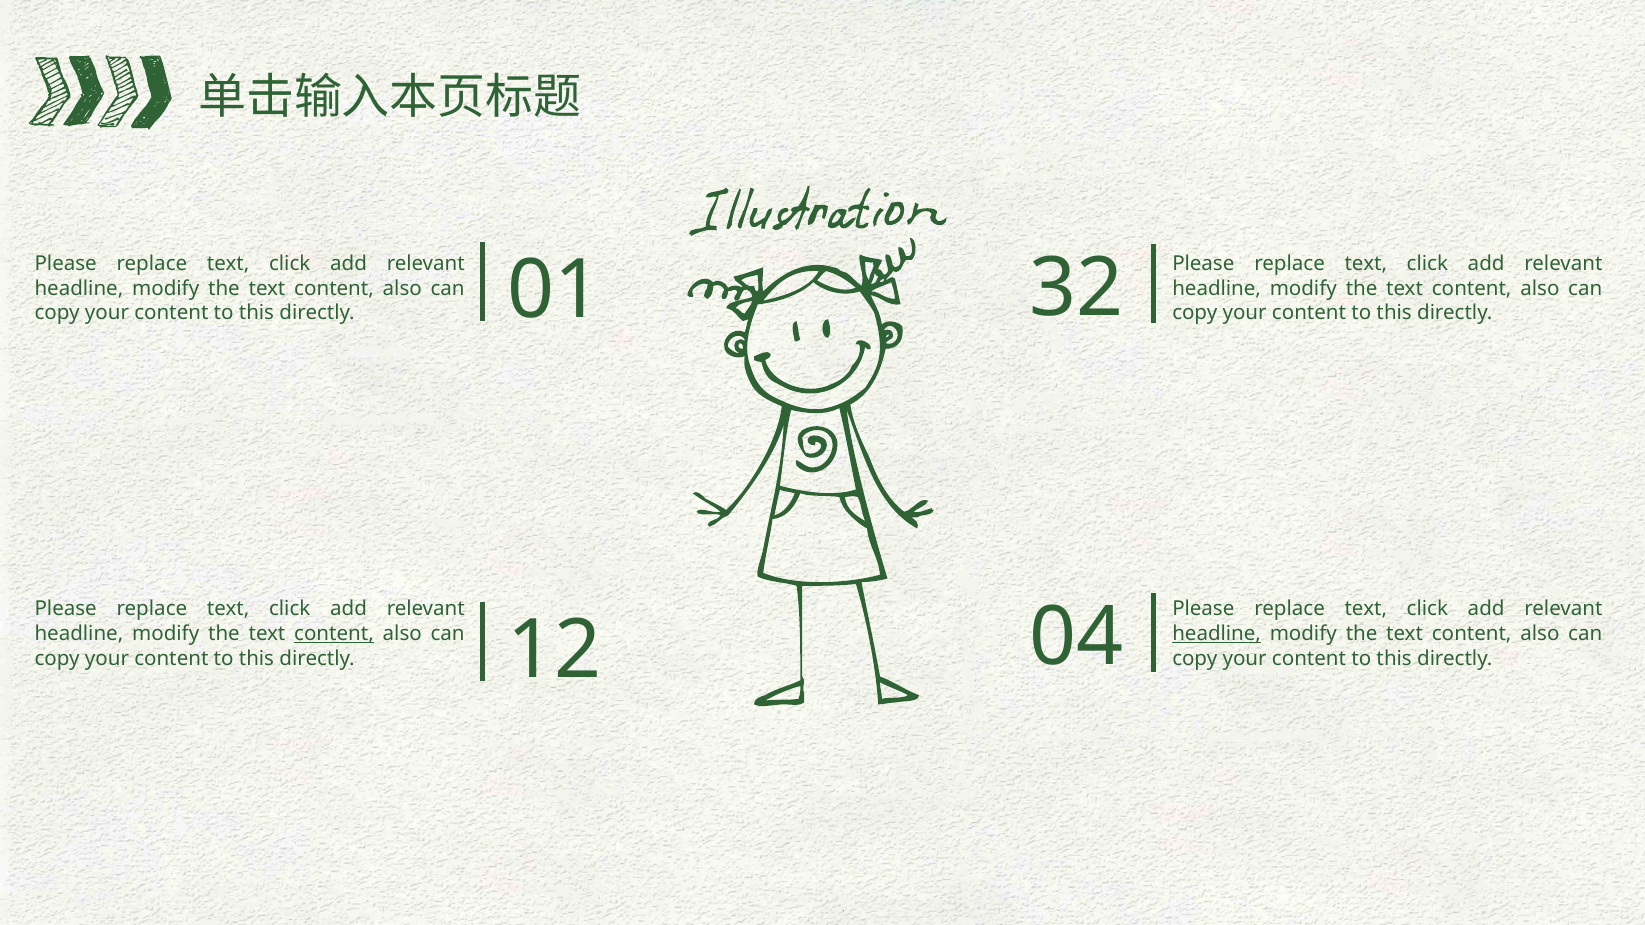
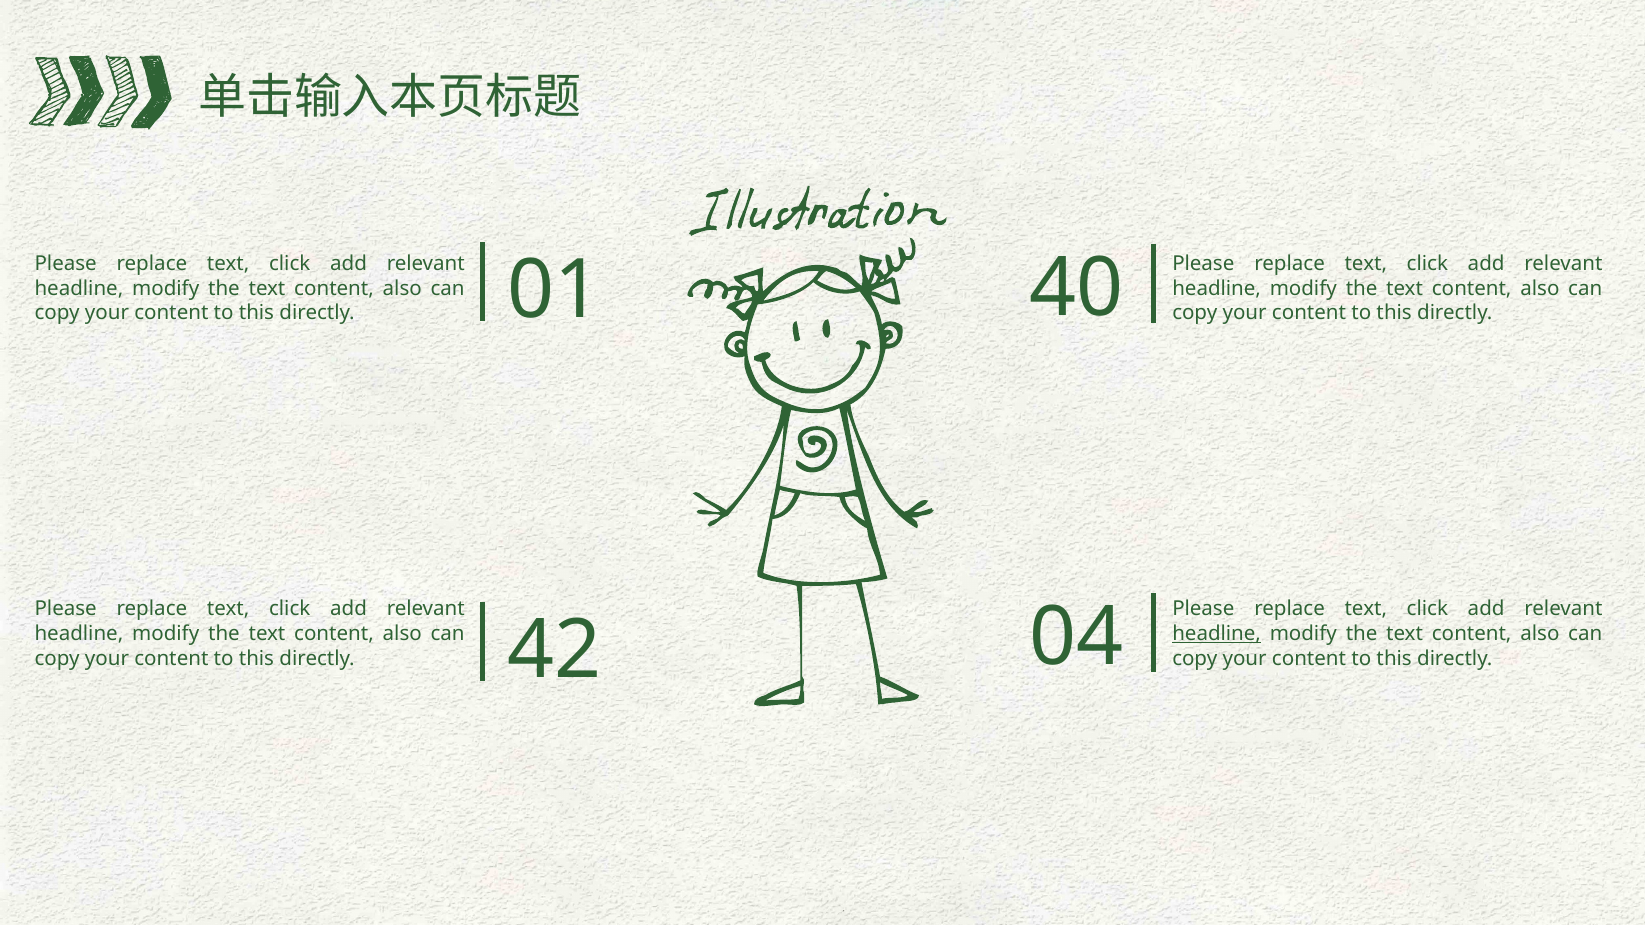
32: 32 -> 40
content at (334, 634) underline: present -> none
12: 12 -> 42
